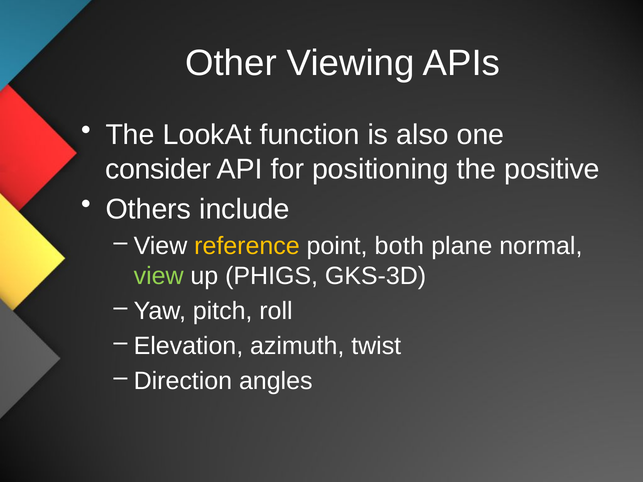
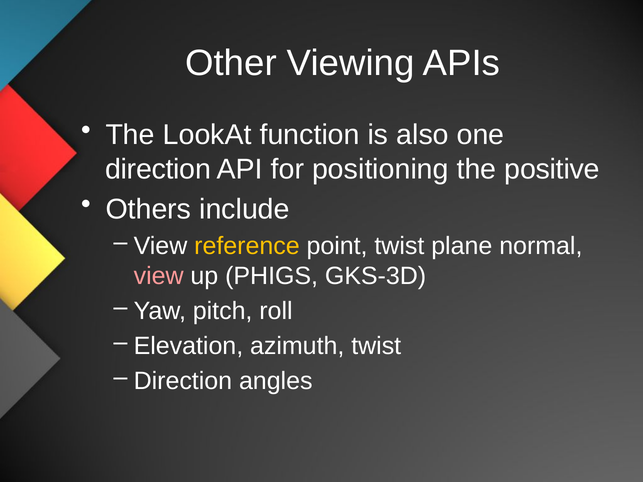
consider at (158, 169): consider -> direction
point both: both -> twist
view at (159, 276) colour: light green -> pink
